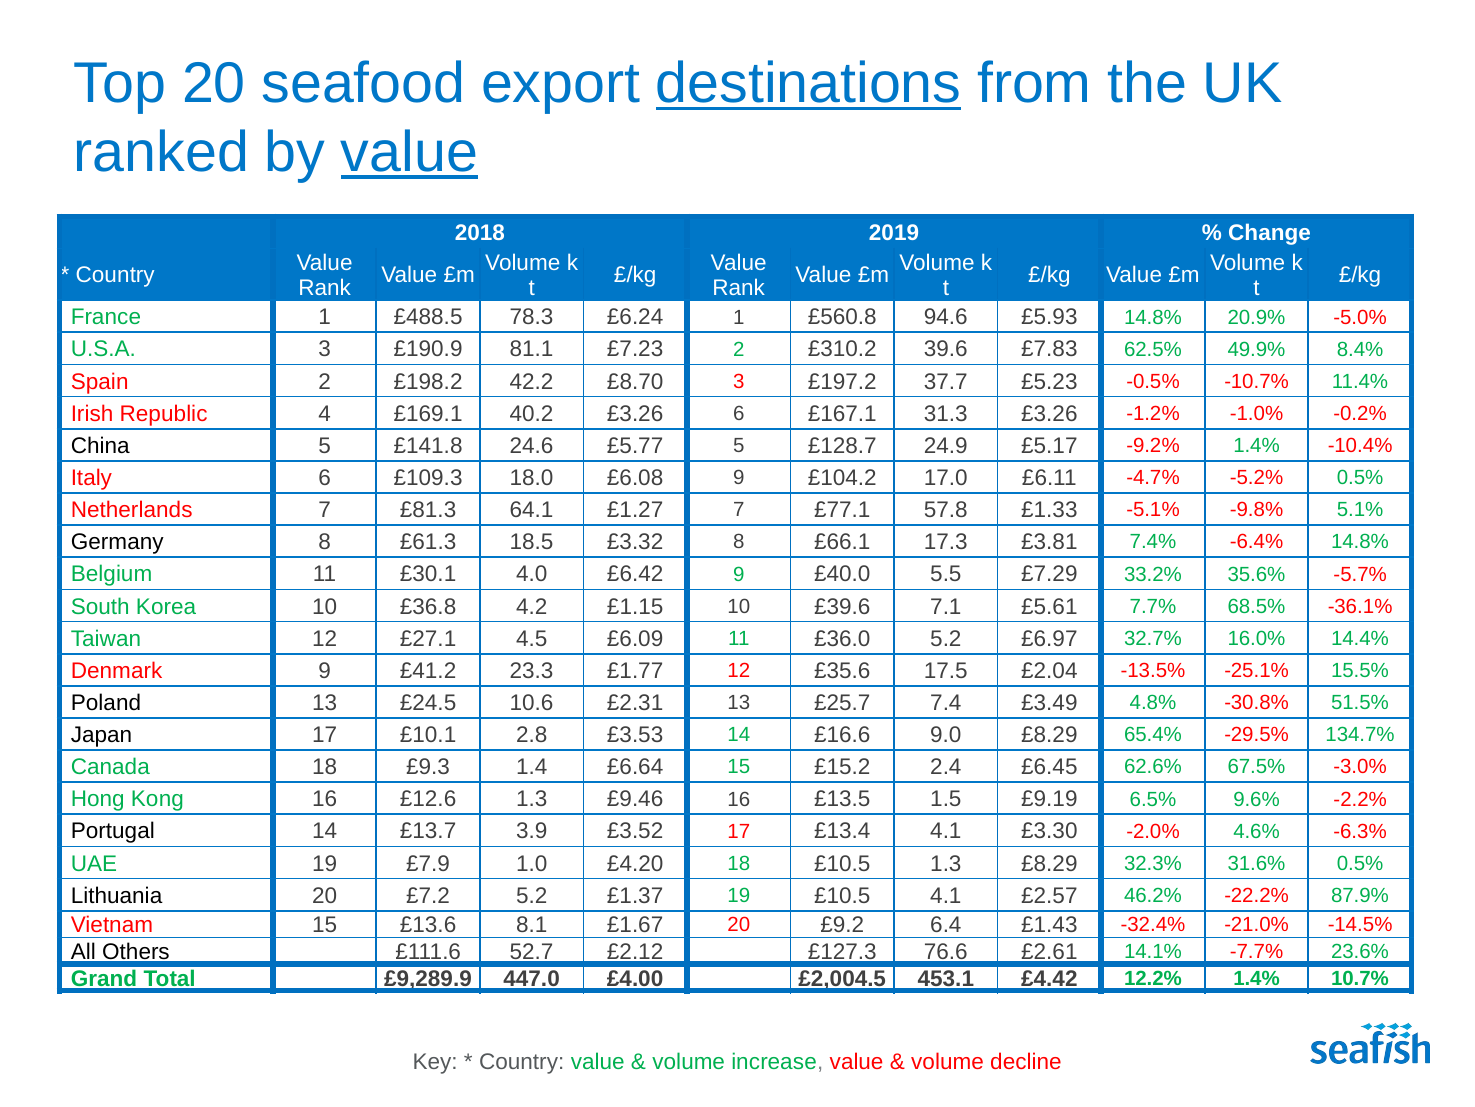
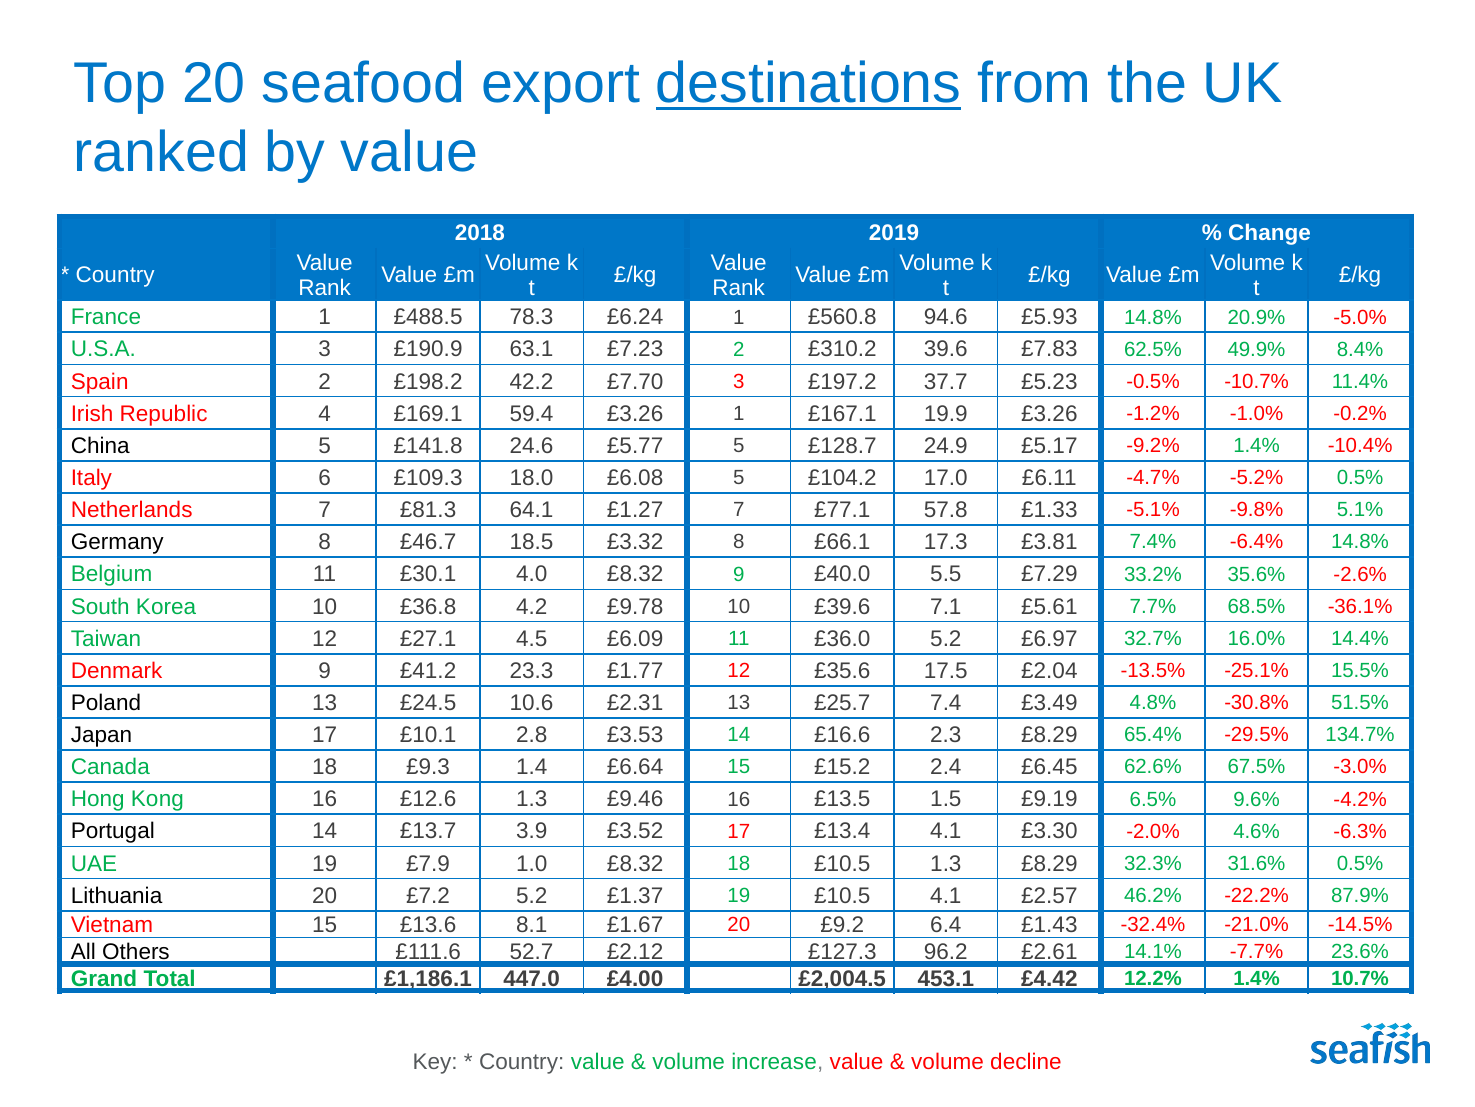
value at (410, 152) underline: present -> none
81.1: 81.1 -> 63.1
£8.70: £8.70 -> £7.70
40.2: 40.2 -> 59.4
£3.26 6: 6 -> 1
31.3: 31.3 -> 19.9
£6.08 9: 9 -> 5
£61.3: £61.3 -> £46.7
4.0 £6.42: £6.42 -> £8.32
-5.7%: -5.7% -> -2.6%
£1.15: £1.15 -> £9.78
9.0: 9.0 -> 2.3
-2.2%: -2.2% -> -4.2%
1.0 £4.20: £4.20 -> £8.32
76.6: 76.6 -> 96.2
£9,289.9: £9,289.9 -> £1,186.1
